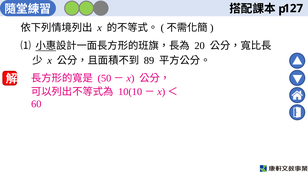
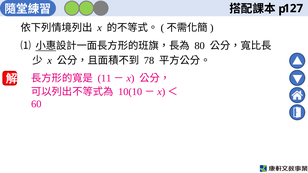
20: 20 -> 80
89: 89 -> 78
50: 50 -> 11
